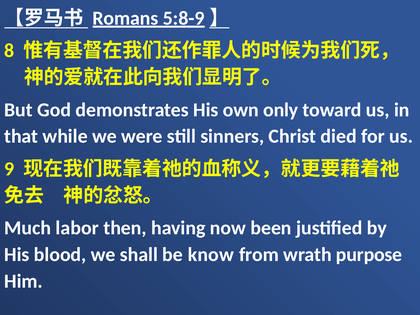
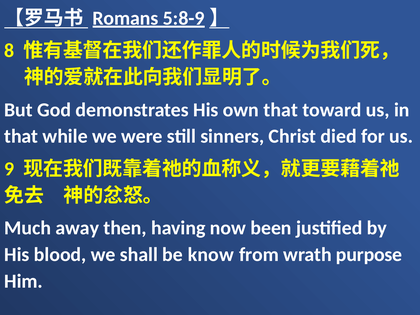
own only: only -> that
labor: labor -> away
